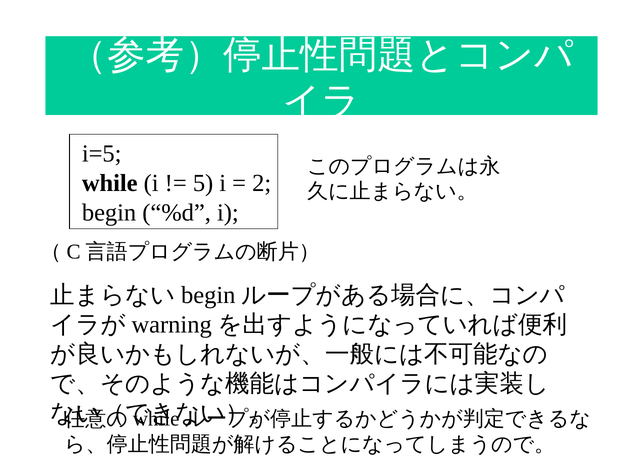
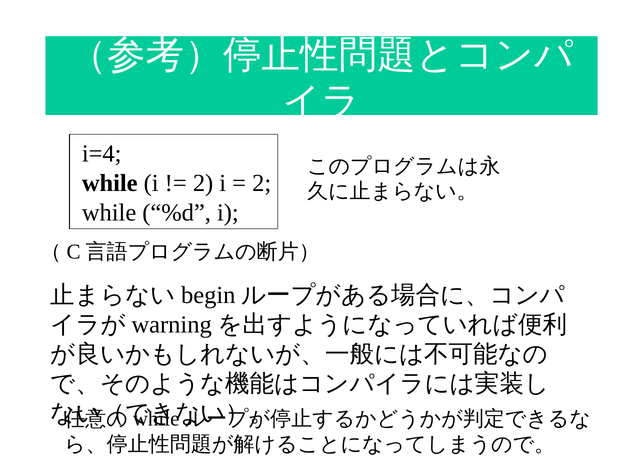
i=5: i=5 -> i=4
5 at (203, 183): 5 -> 2
begin at (109, 213): begin -> while
